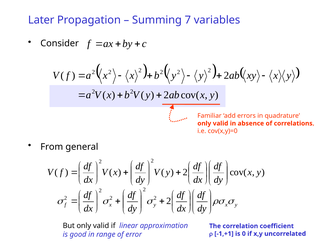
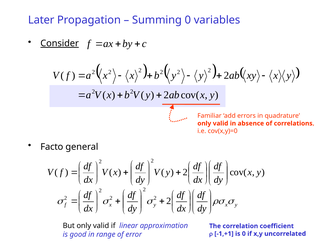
Summing 7: 7 -> 0
Consider underline: none -> present
From: From -> Facto
